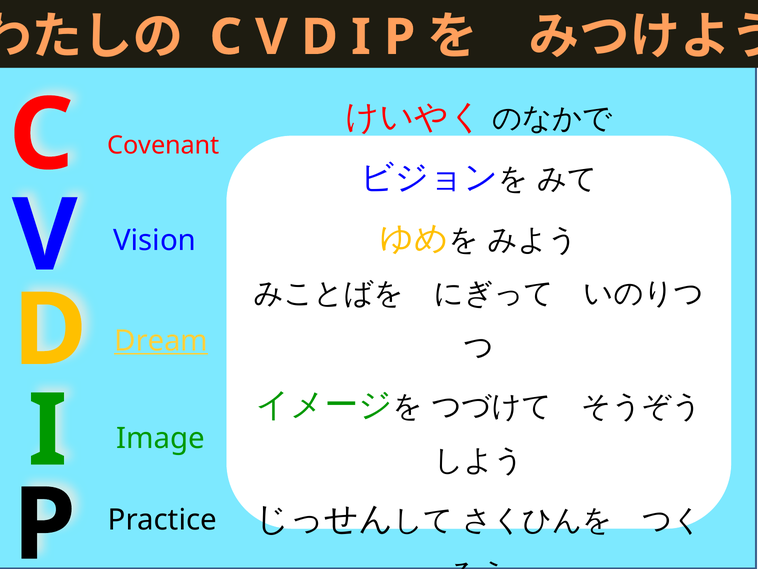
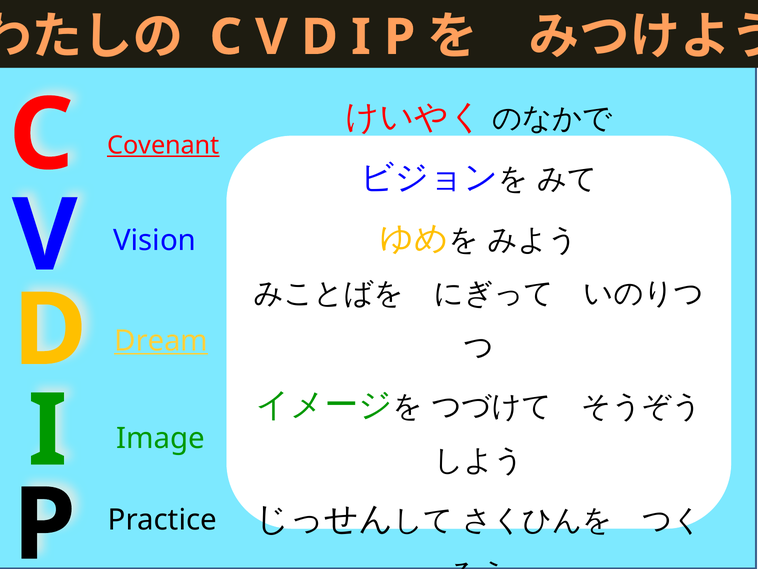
Covenant underline: none -> present
